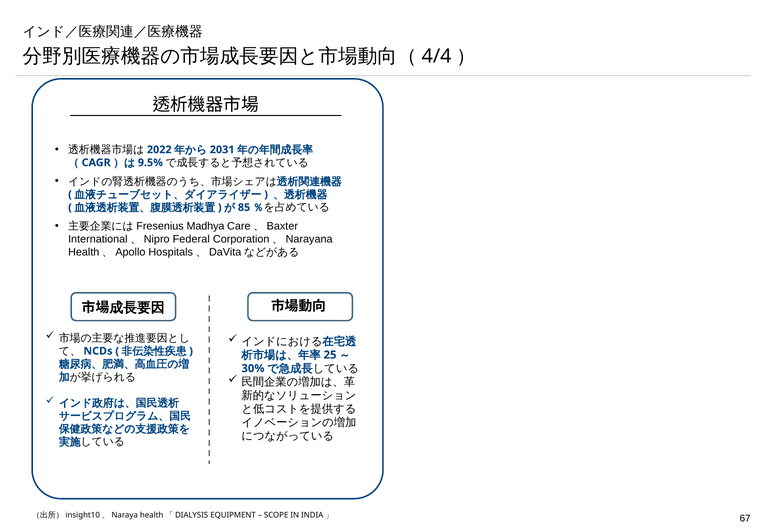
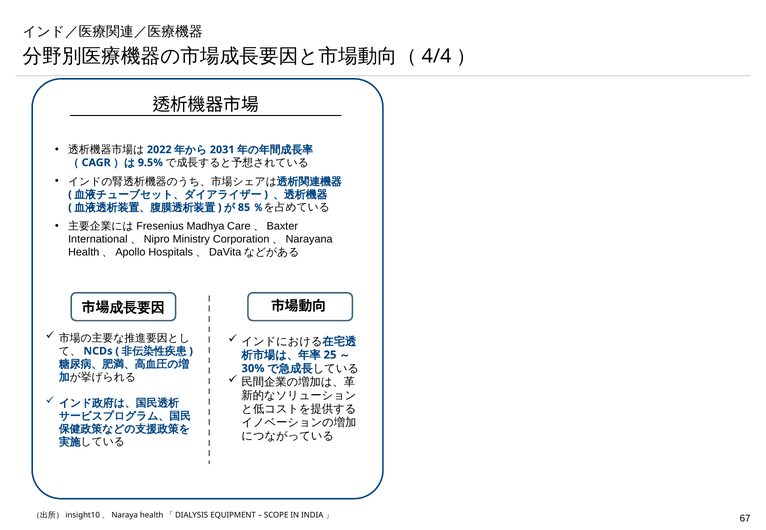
Federal: Federal -> Ministry
